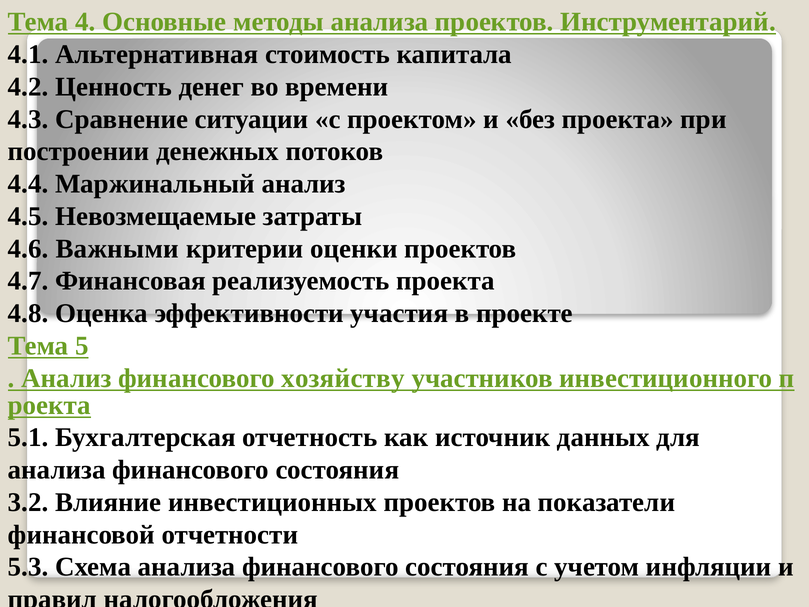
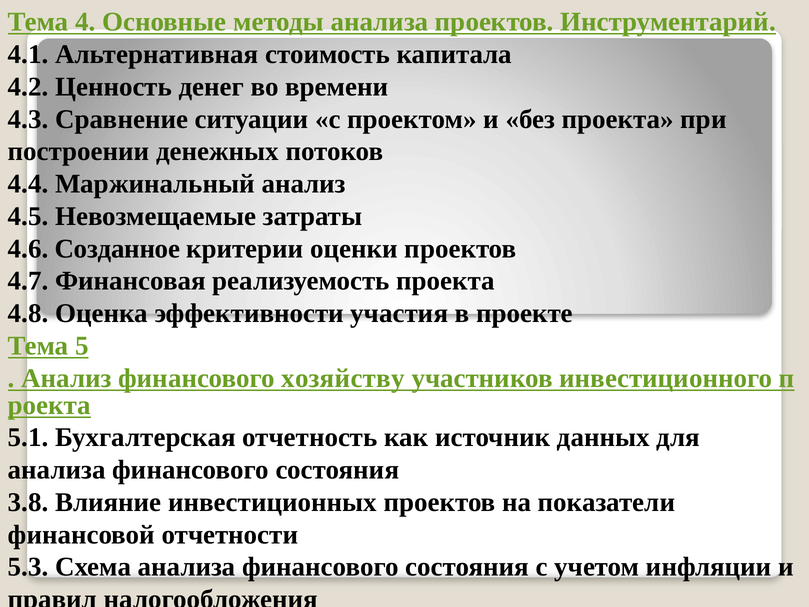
Важными: Важными -> Созданное
3.2: 3.2 -> 3.8
